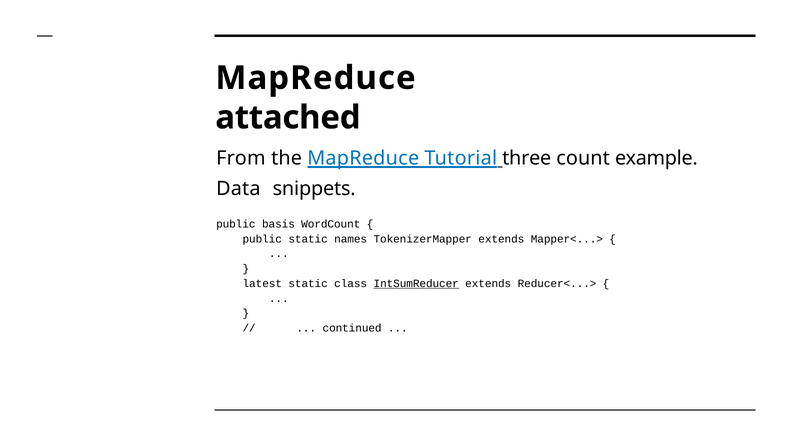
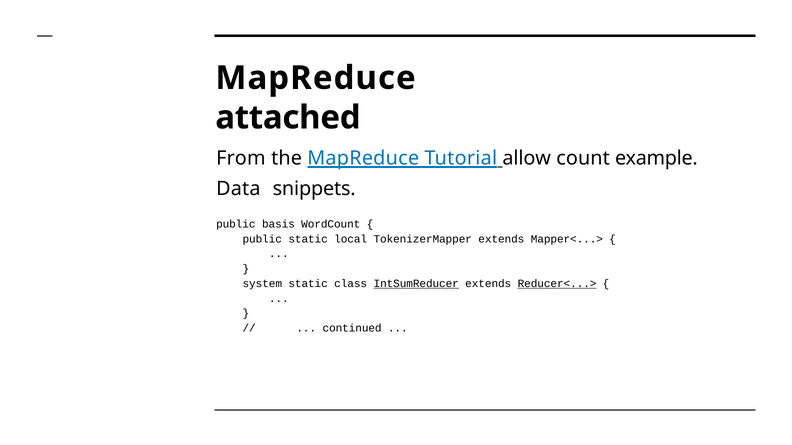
three: three -> allow
names: names -> local
latest: latest -> system
Reducer<...> underline: none -> present
